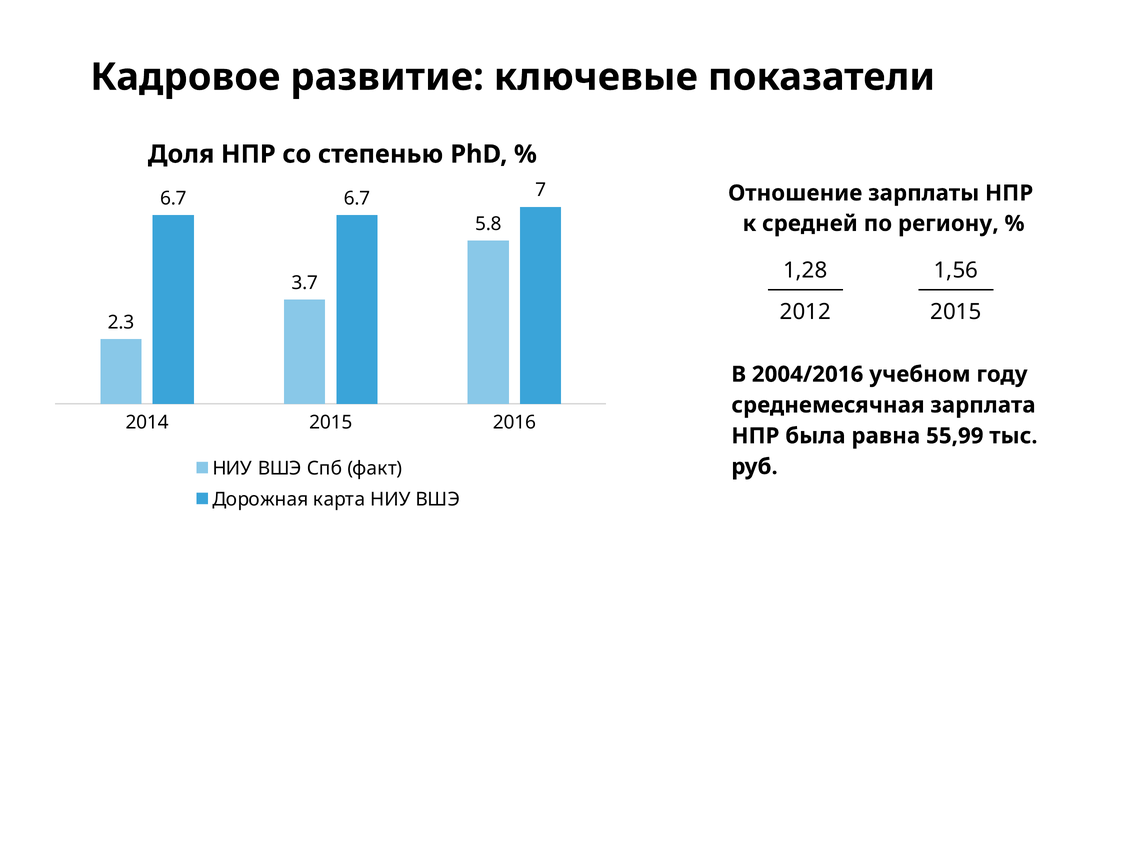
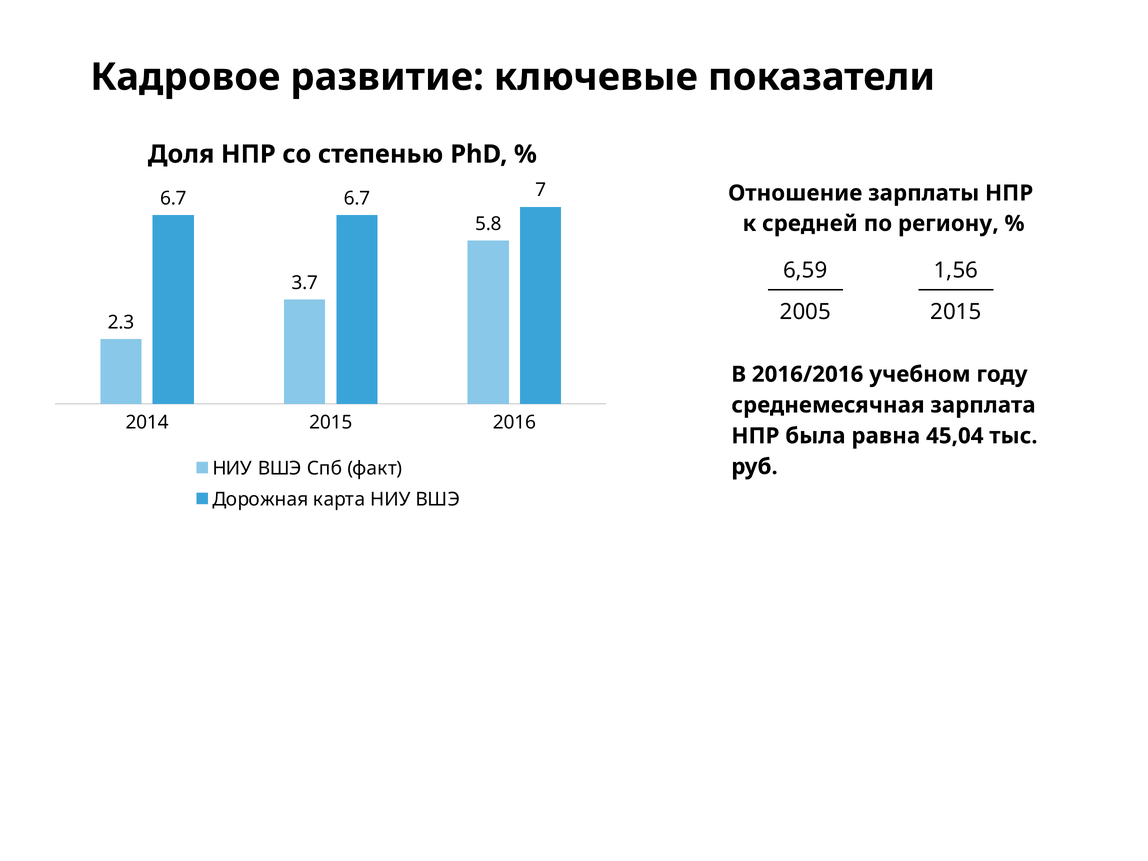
1,28: 1,28 -> 6,59
2012: 2012 -> 2005
2004/2016: 2004/2016 -> 2016/2016
55,99: 55,99 -> 45,04
